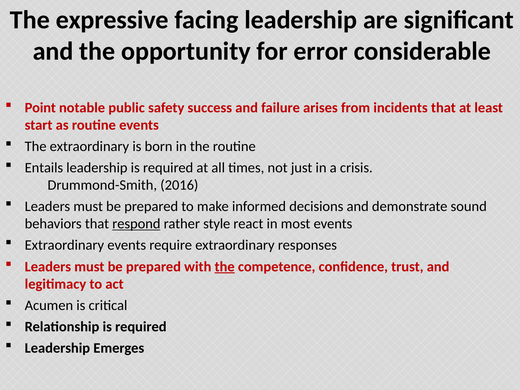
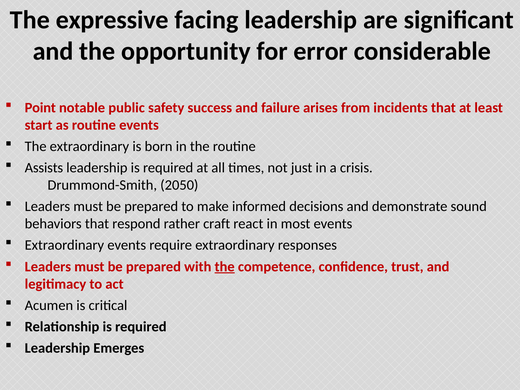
Entails: Entails -> Assists
2016: 2016 -> 2050
respond underline: present -> none
style: style -> craft
